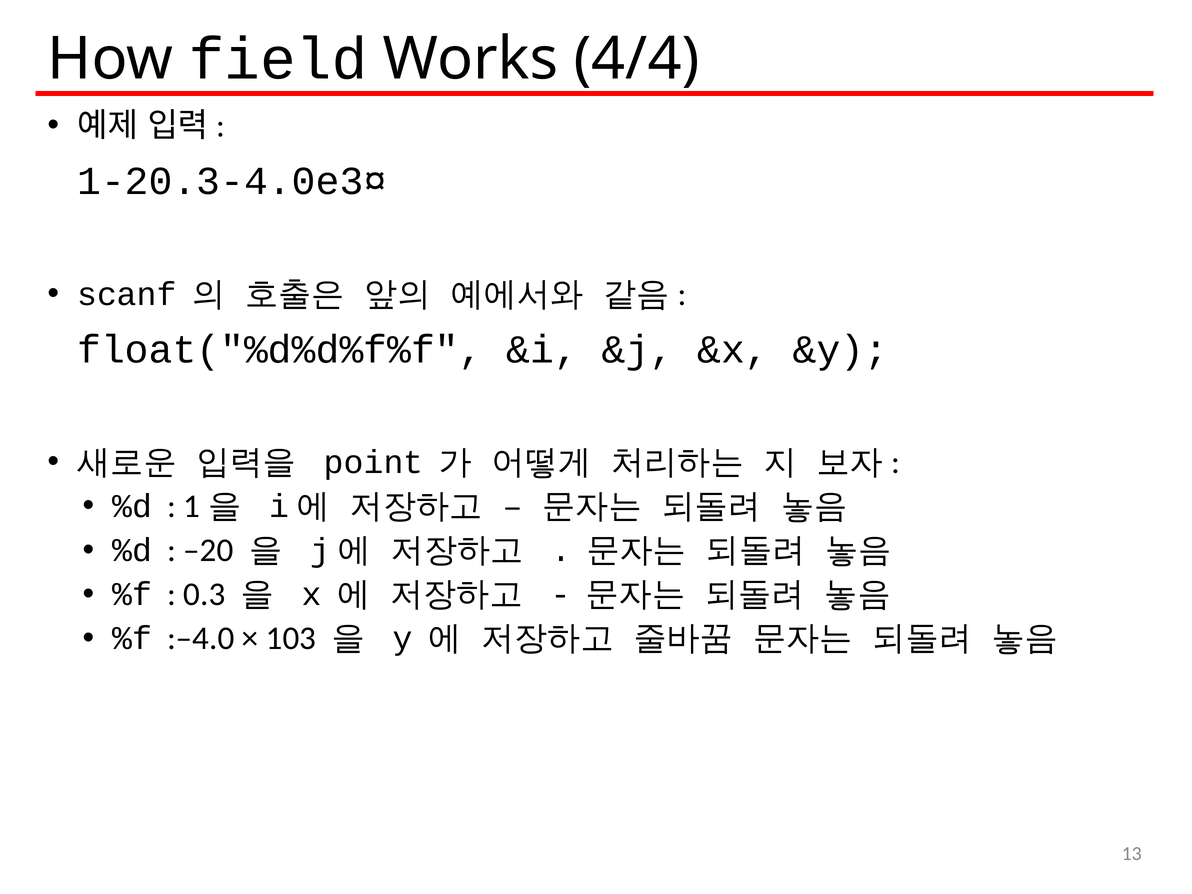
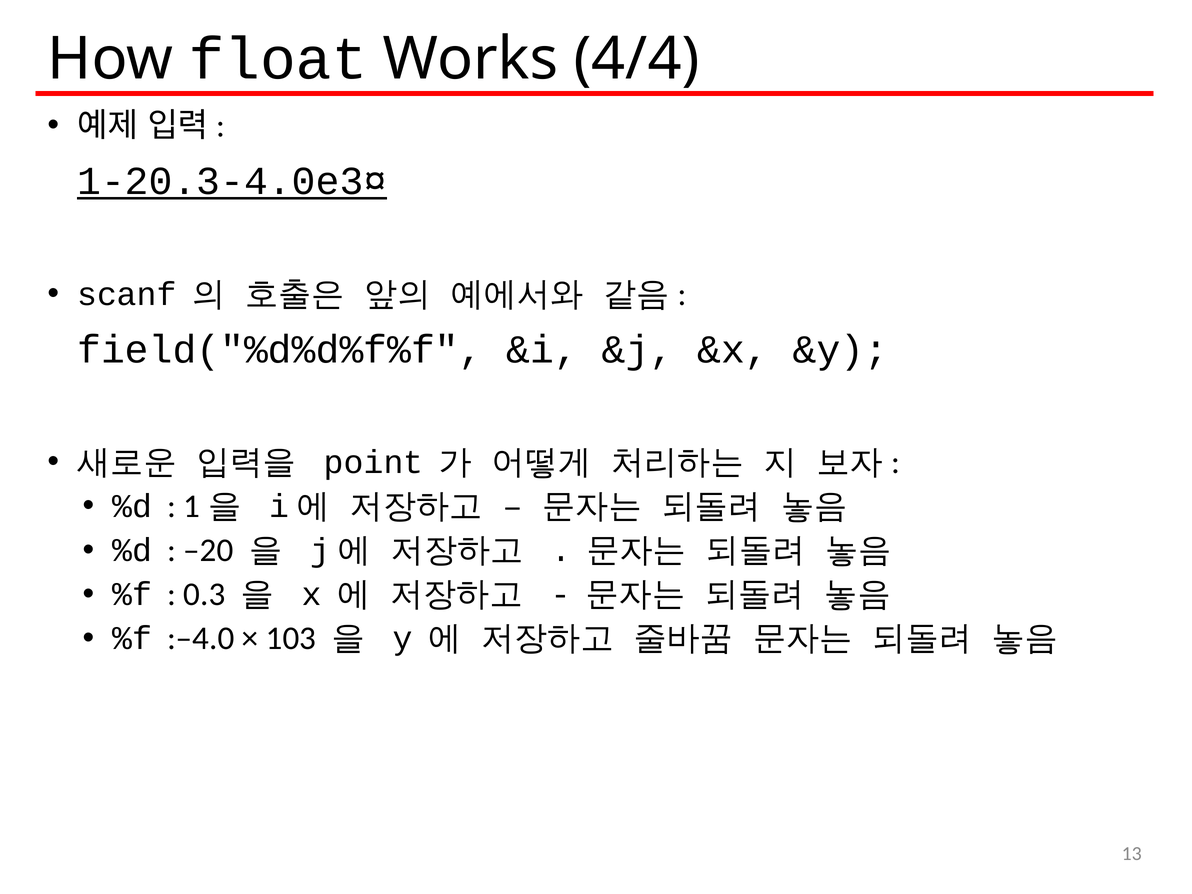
field: field -> float
1-20.3-4.0e3¤ underline: none -> present
float("%d%d%f%f: float("%d%d%f%f -> field("%d%d%f%f
